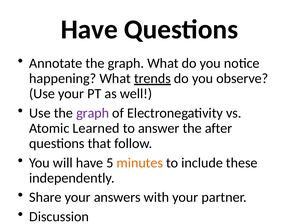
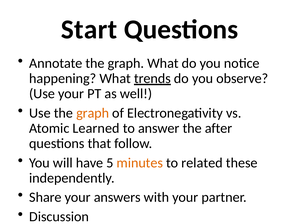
Have at (89, 30): Have -> Start
graph at (93, 113) colour: purple -> orange
include: include -> related
